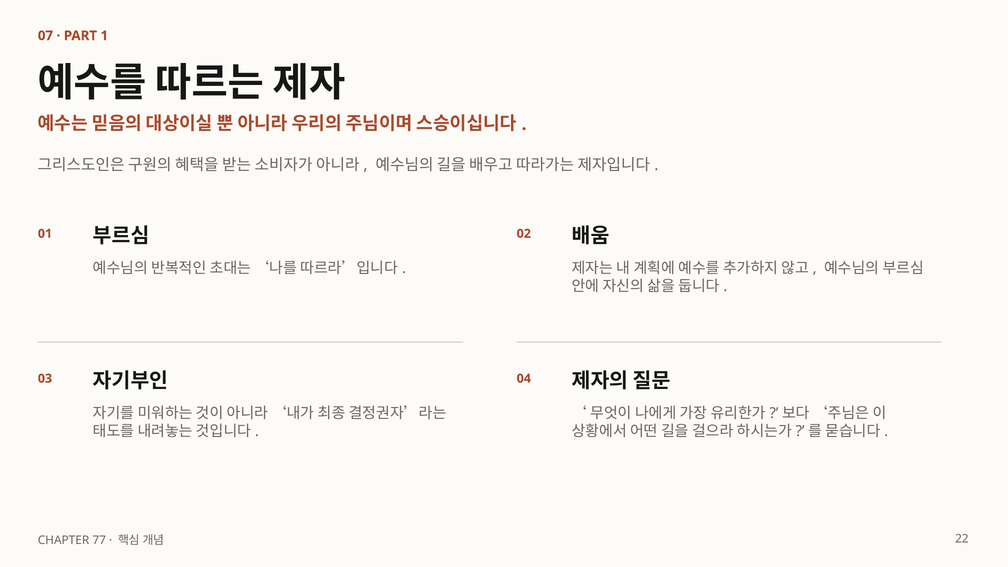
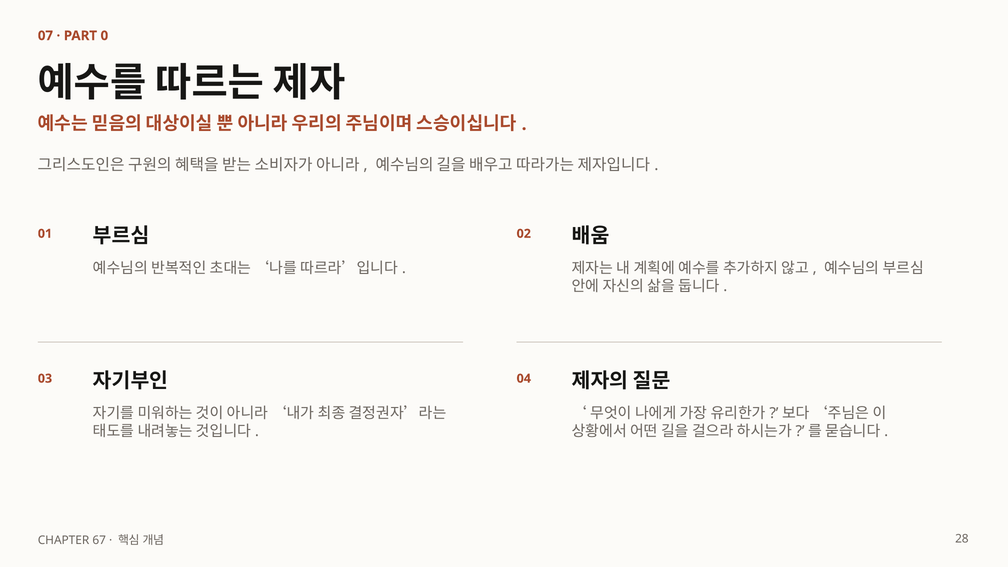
1: 1 -> 0
77: 77 -> 67
22: 22 -> 28
